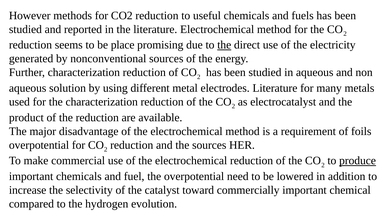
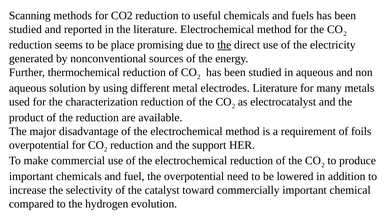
However: However -> Scanning
Further characterization: characterization -> thermochemical
the sources: sources -> support
produce underline: present -> none
